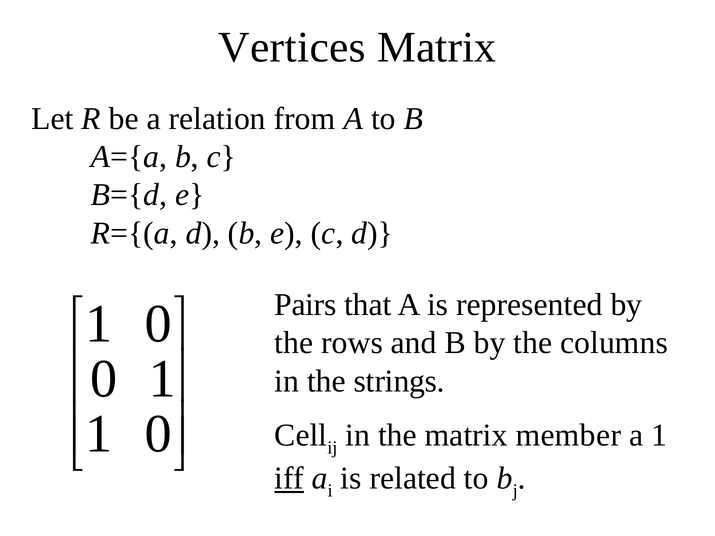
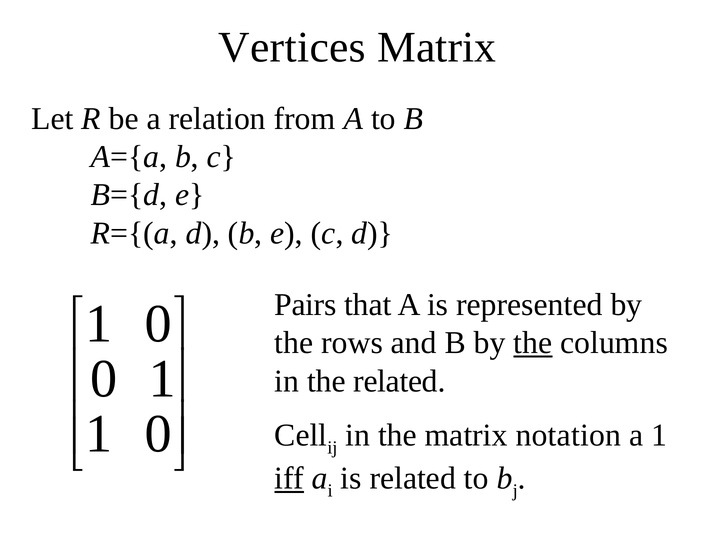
the at (533, 343) underline: none -> present
the strings: strings -> related
member: member -> notation
